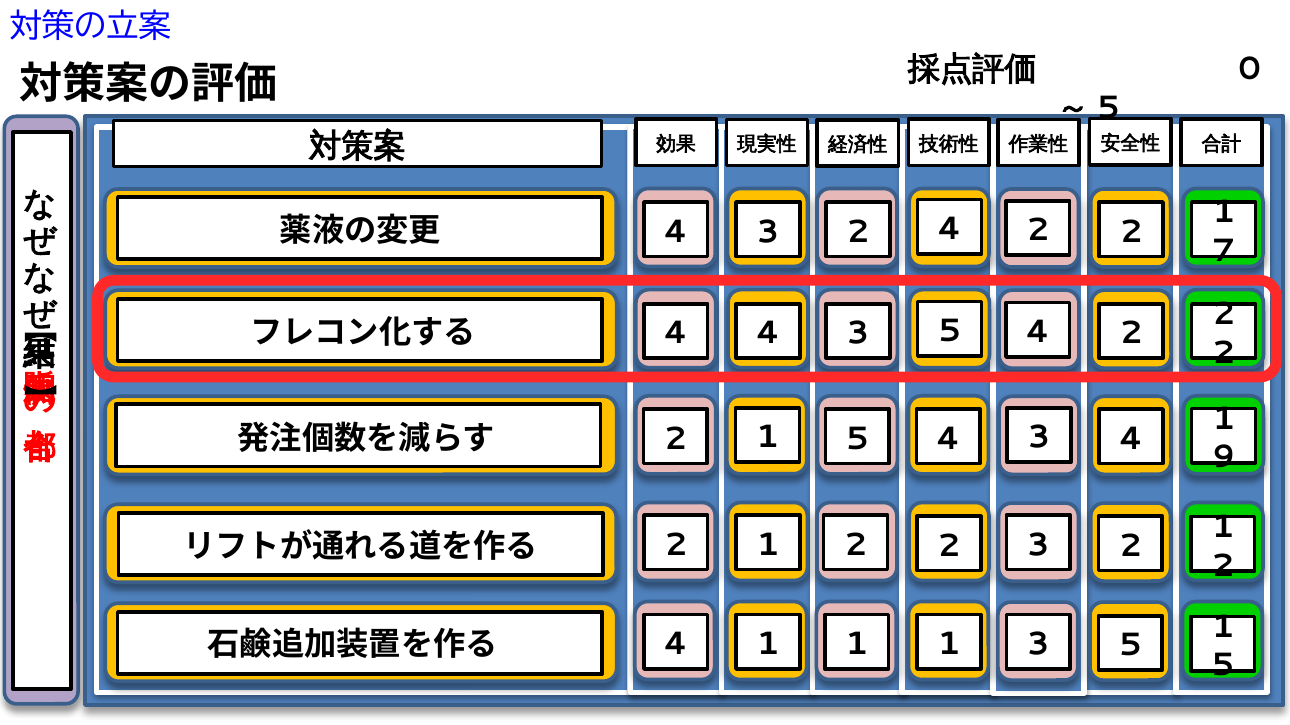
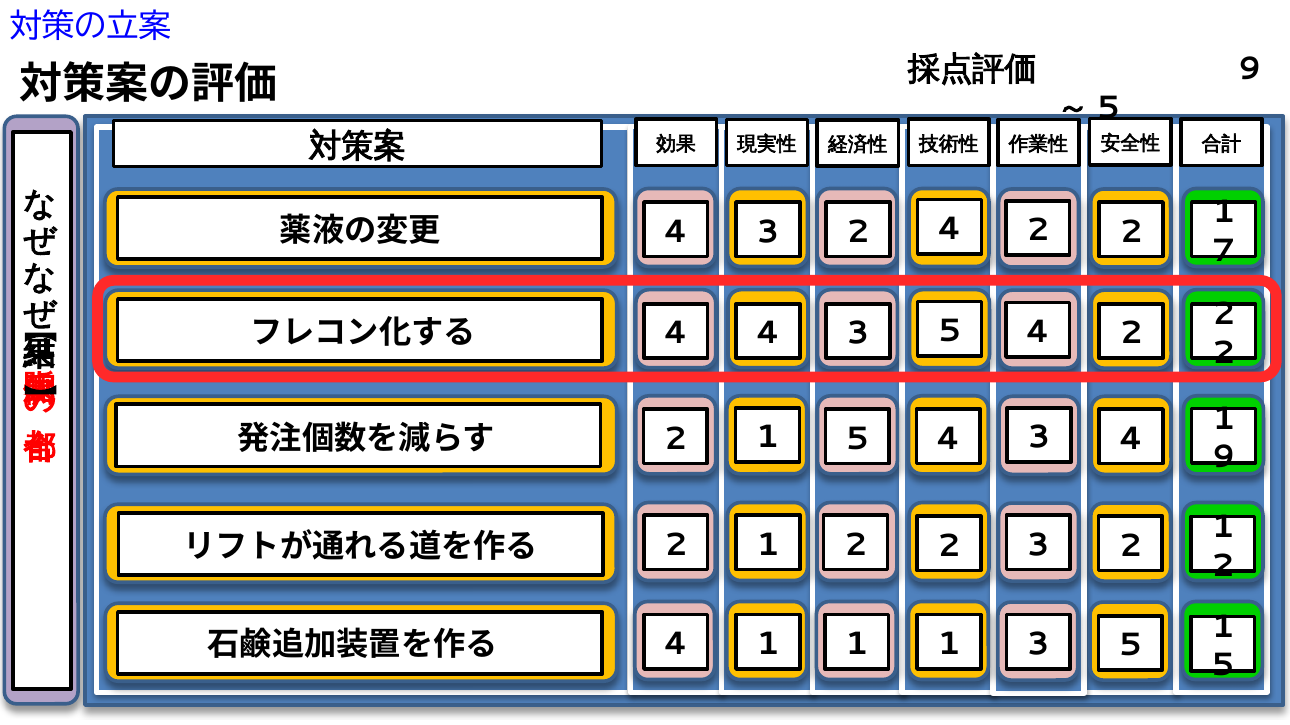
0 at (1250, 69): 0 -> 9
